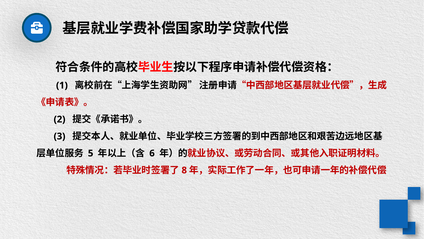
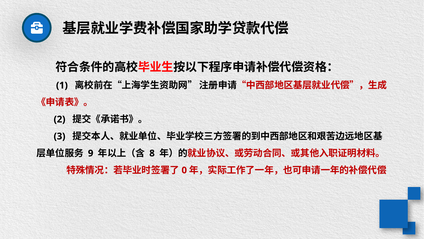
5: 5 -> 9
6: 6 -> 8
8: 8 -> 0
